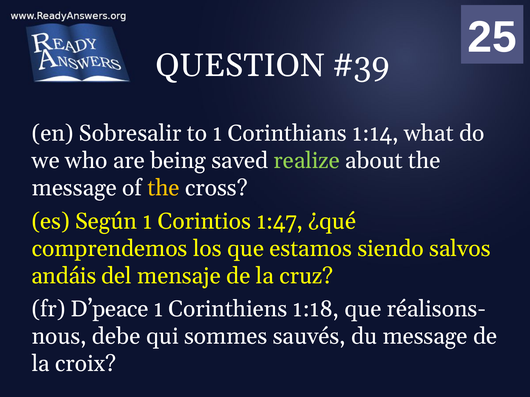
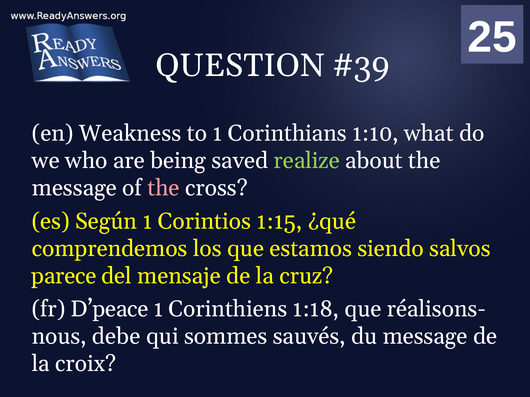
Sobresalir: Sobresalir -> Weakness
1:14: 1:14 -> 1:10
the at (164, 188) colour: yellow -> pink
1:47: 1:47 -> 1:15
andáis: andáis -> parece
